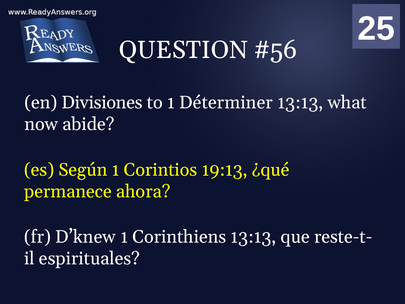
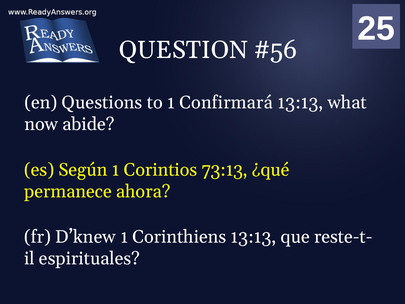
Divisiones: Divisiones -> Questions
Déterminer: Déterminer -> Confirmará
19:13: 19:13 -> 73:13
